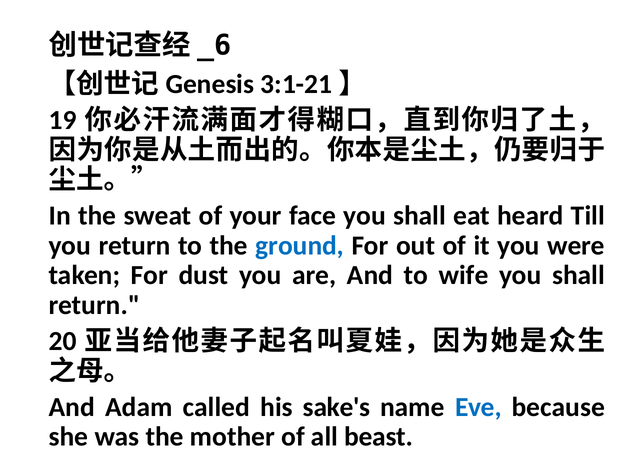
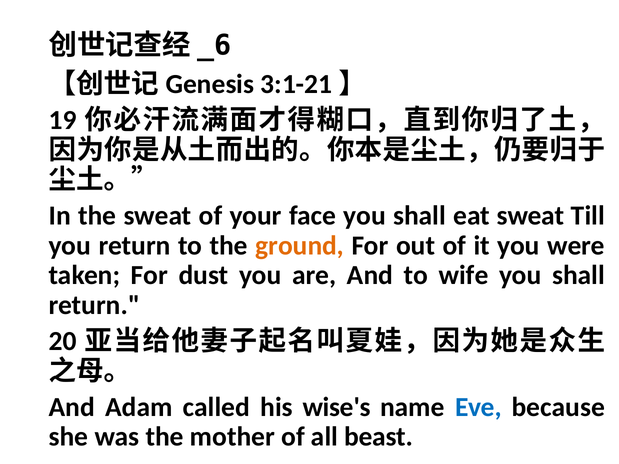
eat heard: heard -> sweat
ground colour: blue -> orange
sake's: sake's -> wise's
